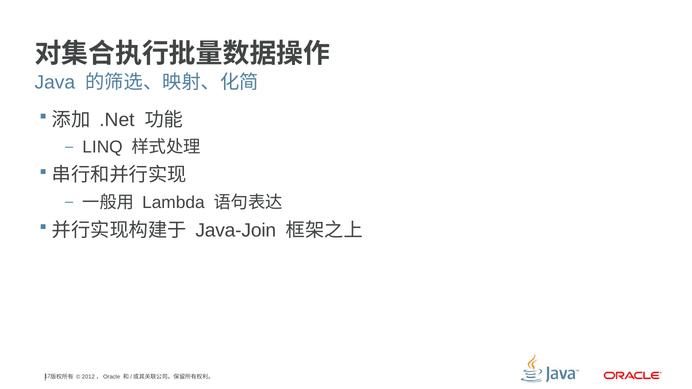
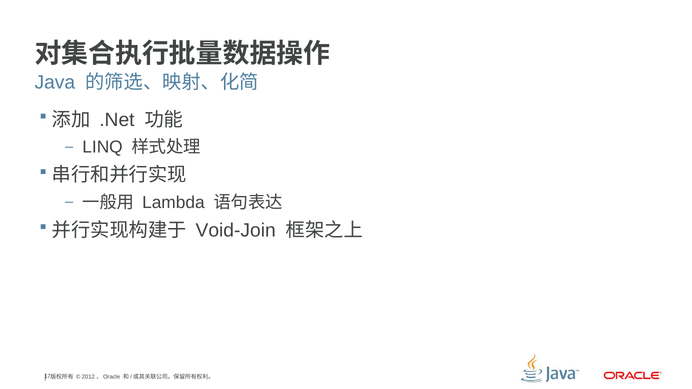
Java-Join: Java-Join -> Void-Join
